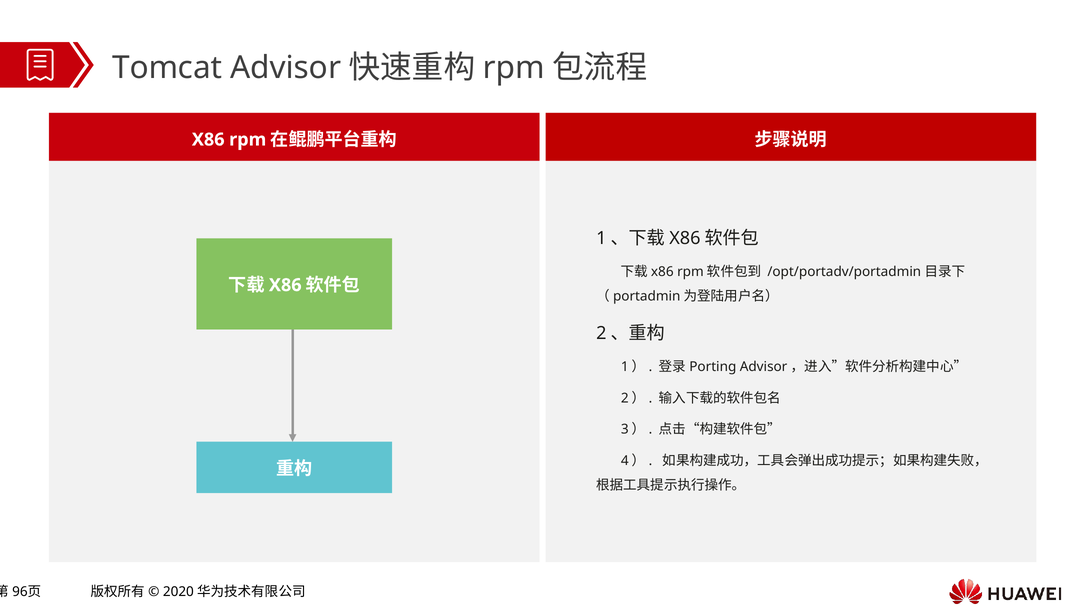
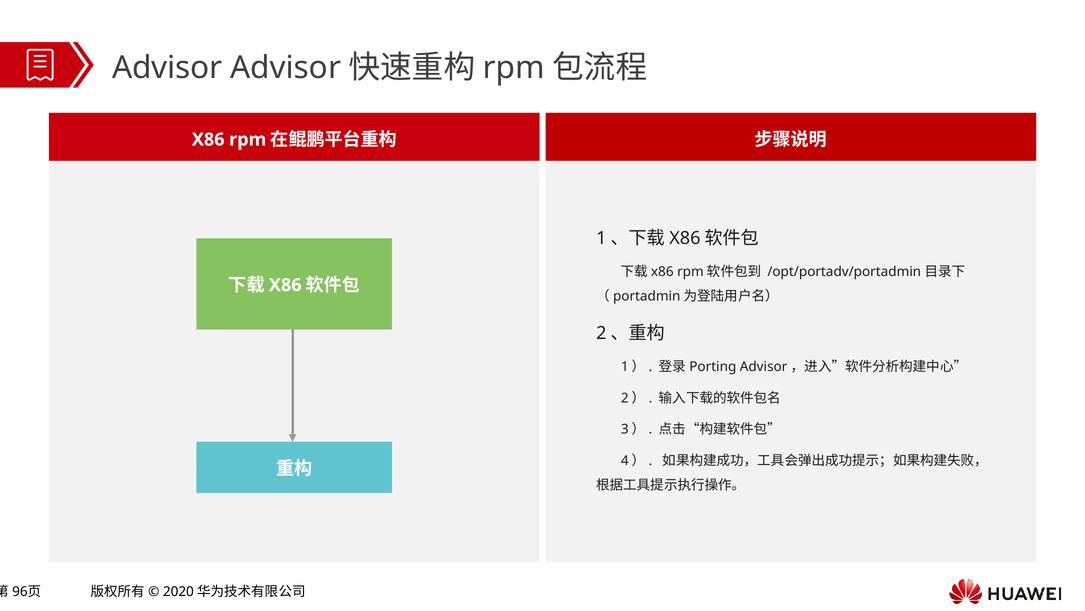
Tomcat at (167, 68): Tomcat -> Advisor
